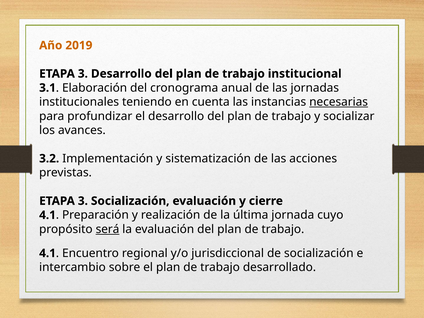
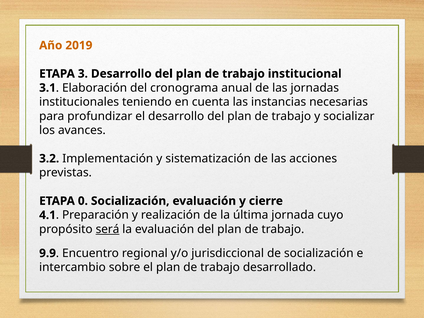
necesarias underline: present -> none
3 at (83, 201): 3 -> 0
4.1 at (48, 253): 4.1 -> 9.9
